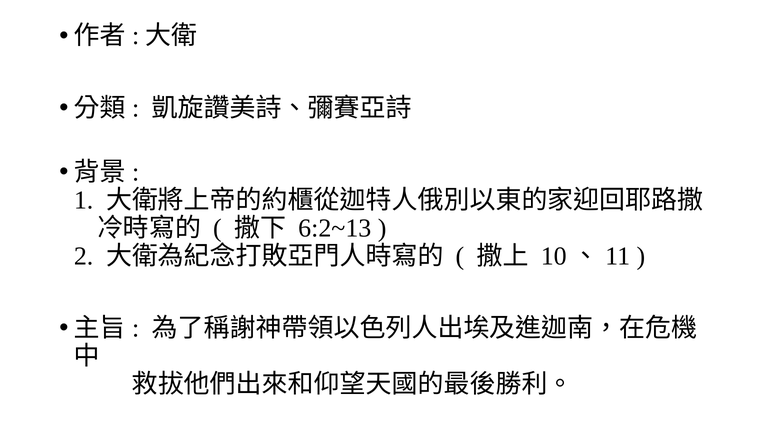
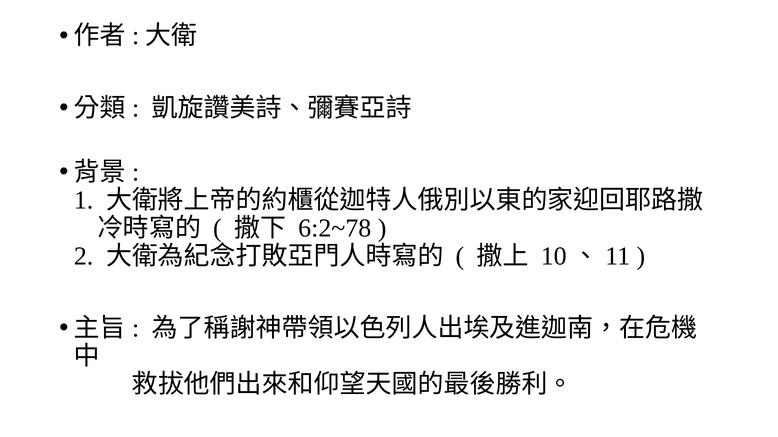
6:2~13: 6:2~13 -> 6:2~78
